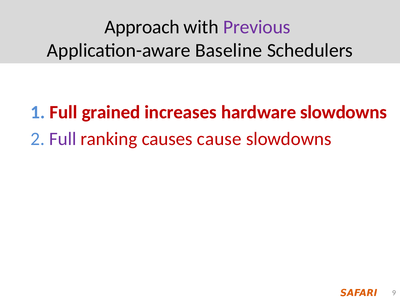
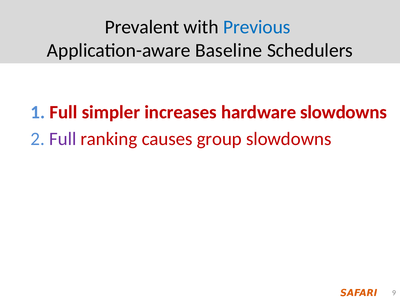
Approach: Approach -> Prevalent
Previous colour: purple -> blue
grained: grained -> simpler
cause: cause -> group
